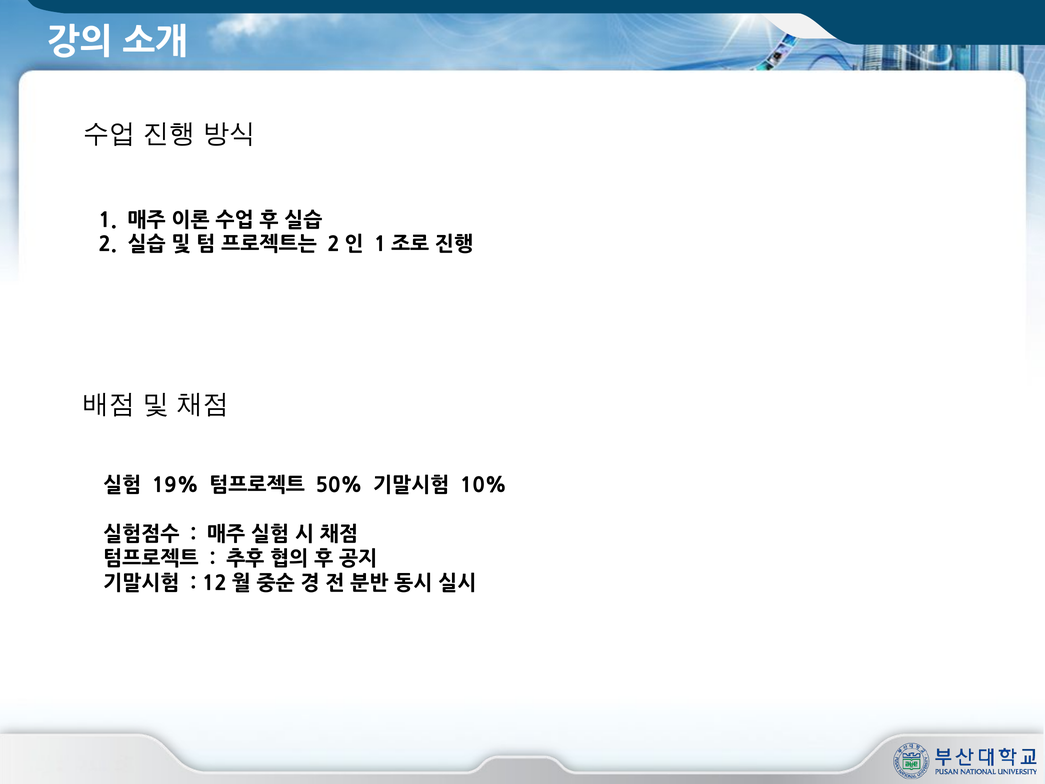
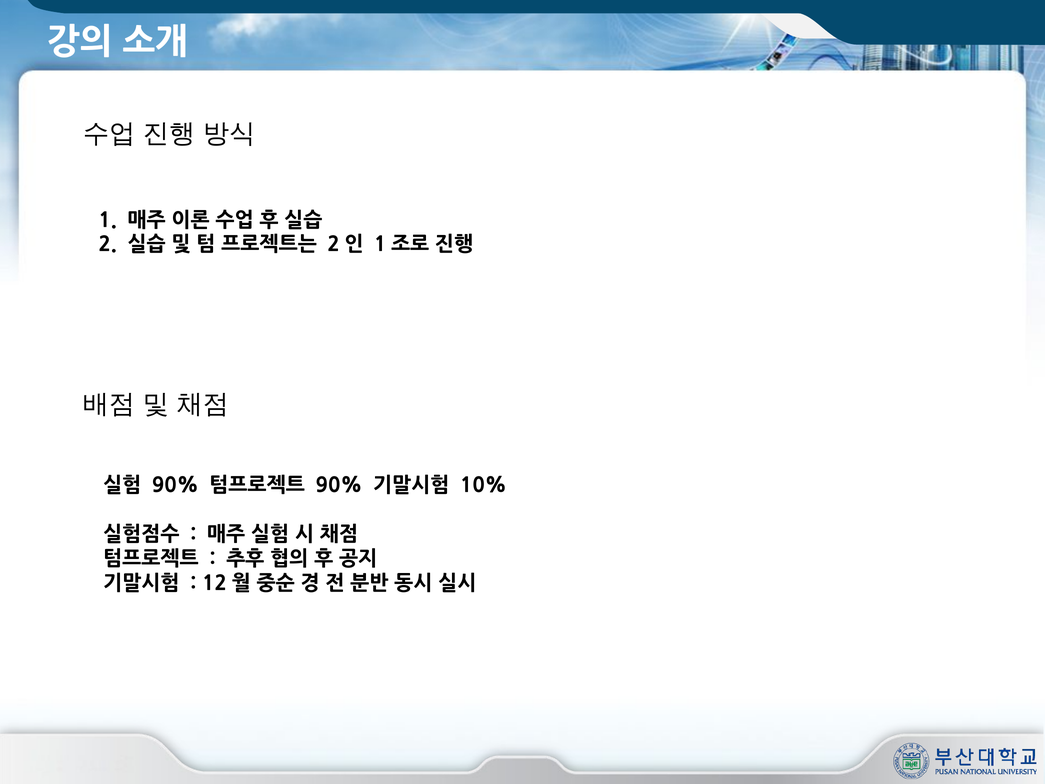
19% at (175, 486): 19% -> 90%
50% at (339, 486): 50% -> 90%
